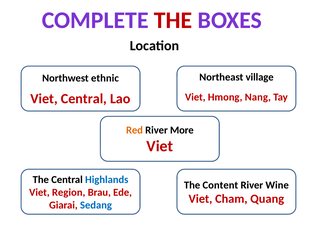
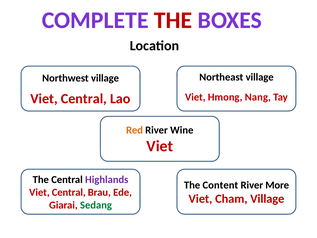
Northwest ethnic: ethnic -> village
More: More -> Wine
Highlands colour: blue -> purple
Wine: Wine -> More
Region at (69, 192): Region -> Central
Cham Quang: Quang -> Village
Sedang colour: blue -> green
